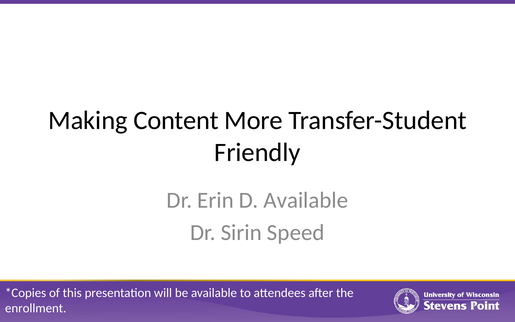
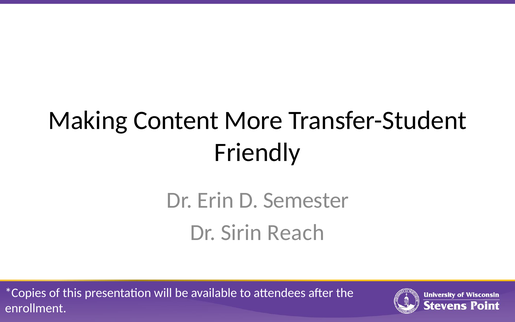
D Available: Available -> Semester
Speed: Speed -> Reach
